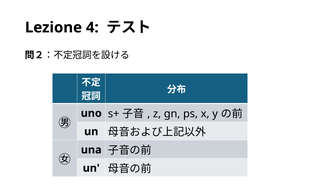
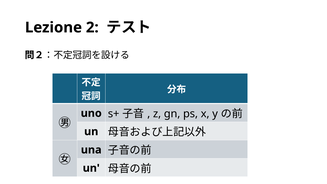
4: 4 -> 2
